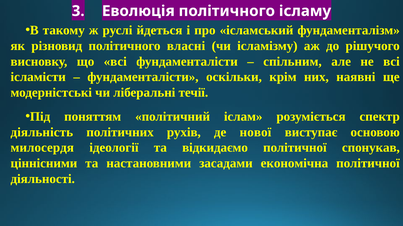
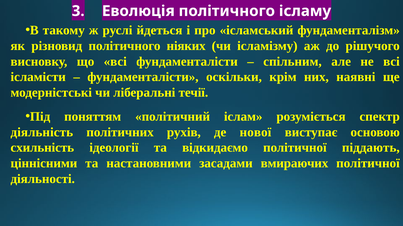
власні: власні -> ніяких
милосердя: милосердя -> схильність
спонукав: спонукав -> піддають
економічна: економічна -> вмираючих
